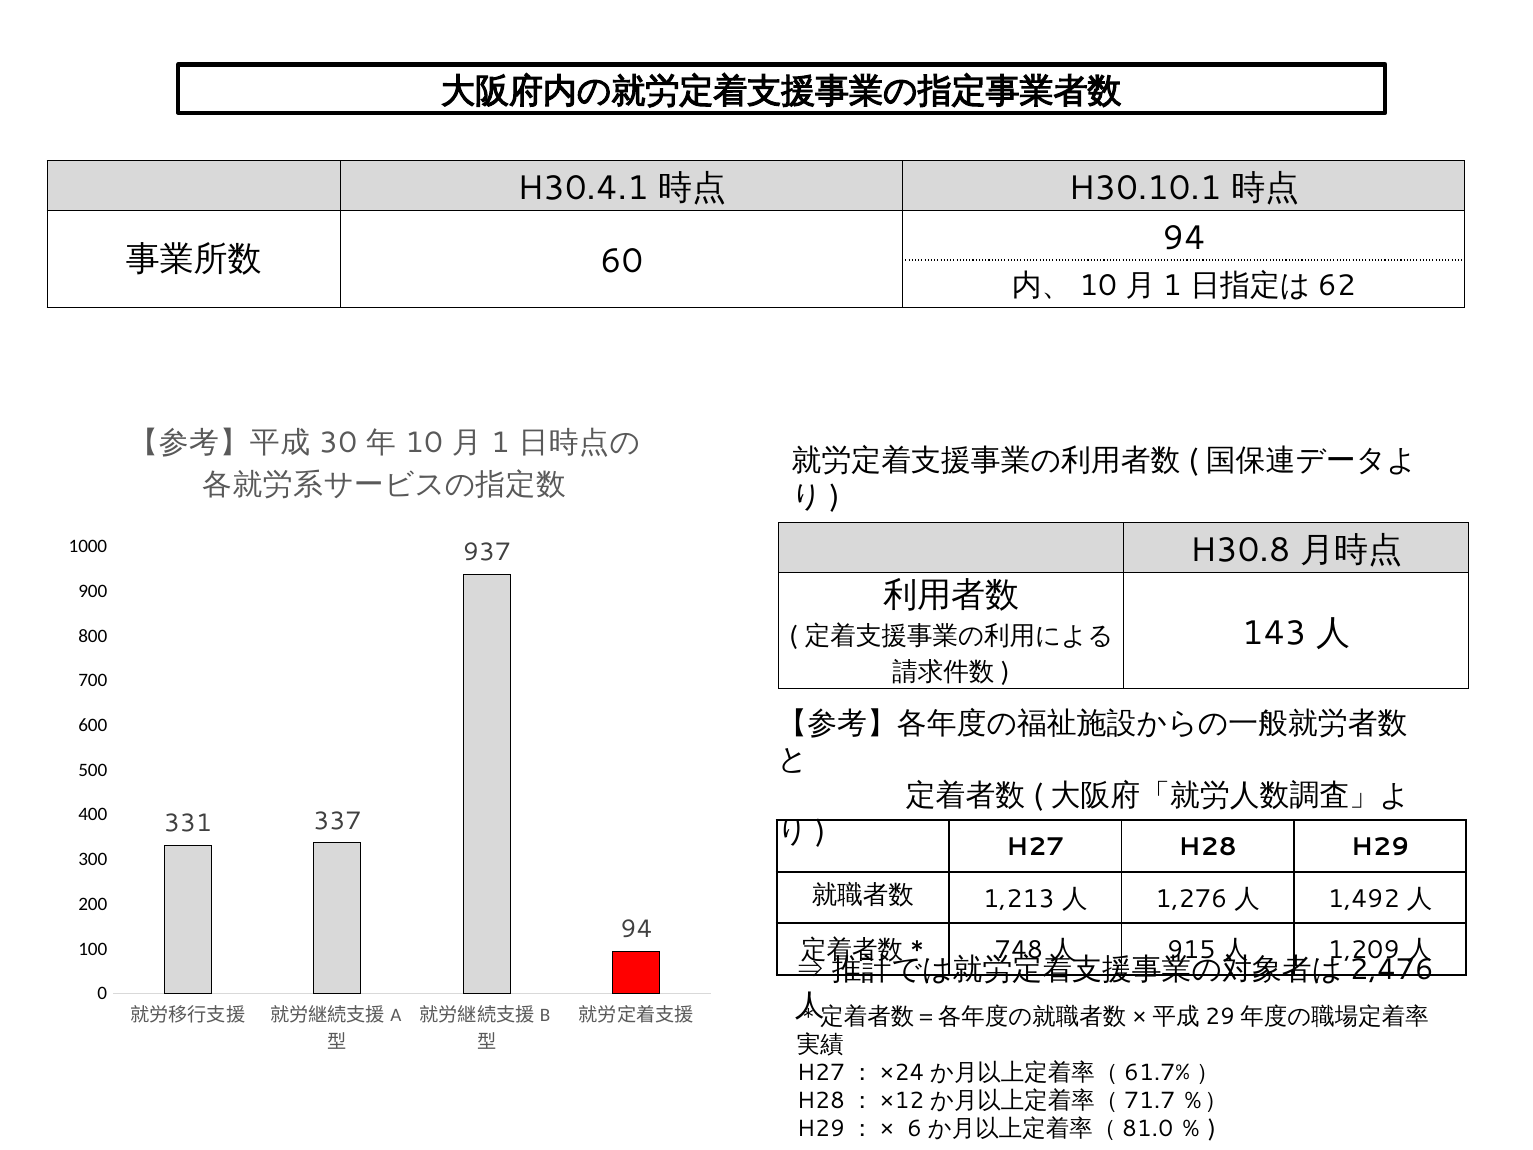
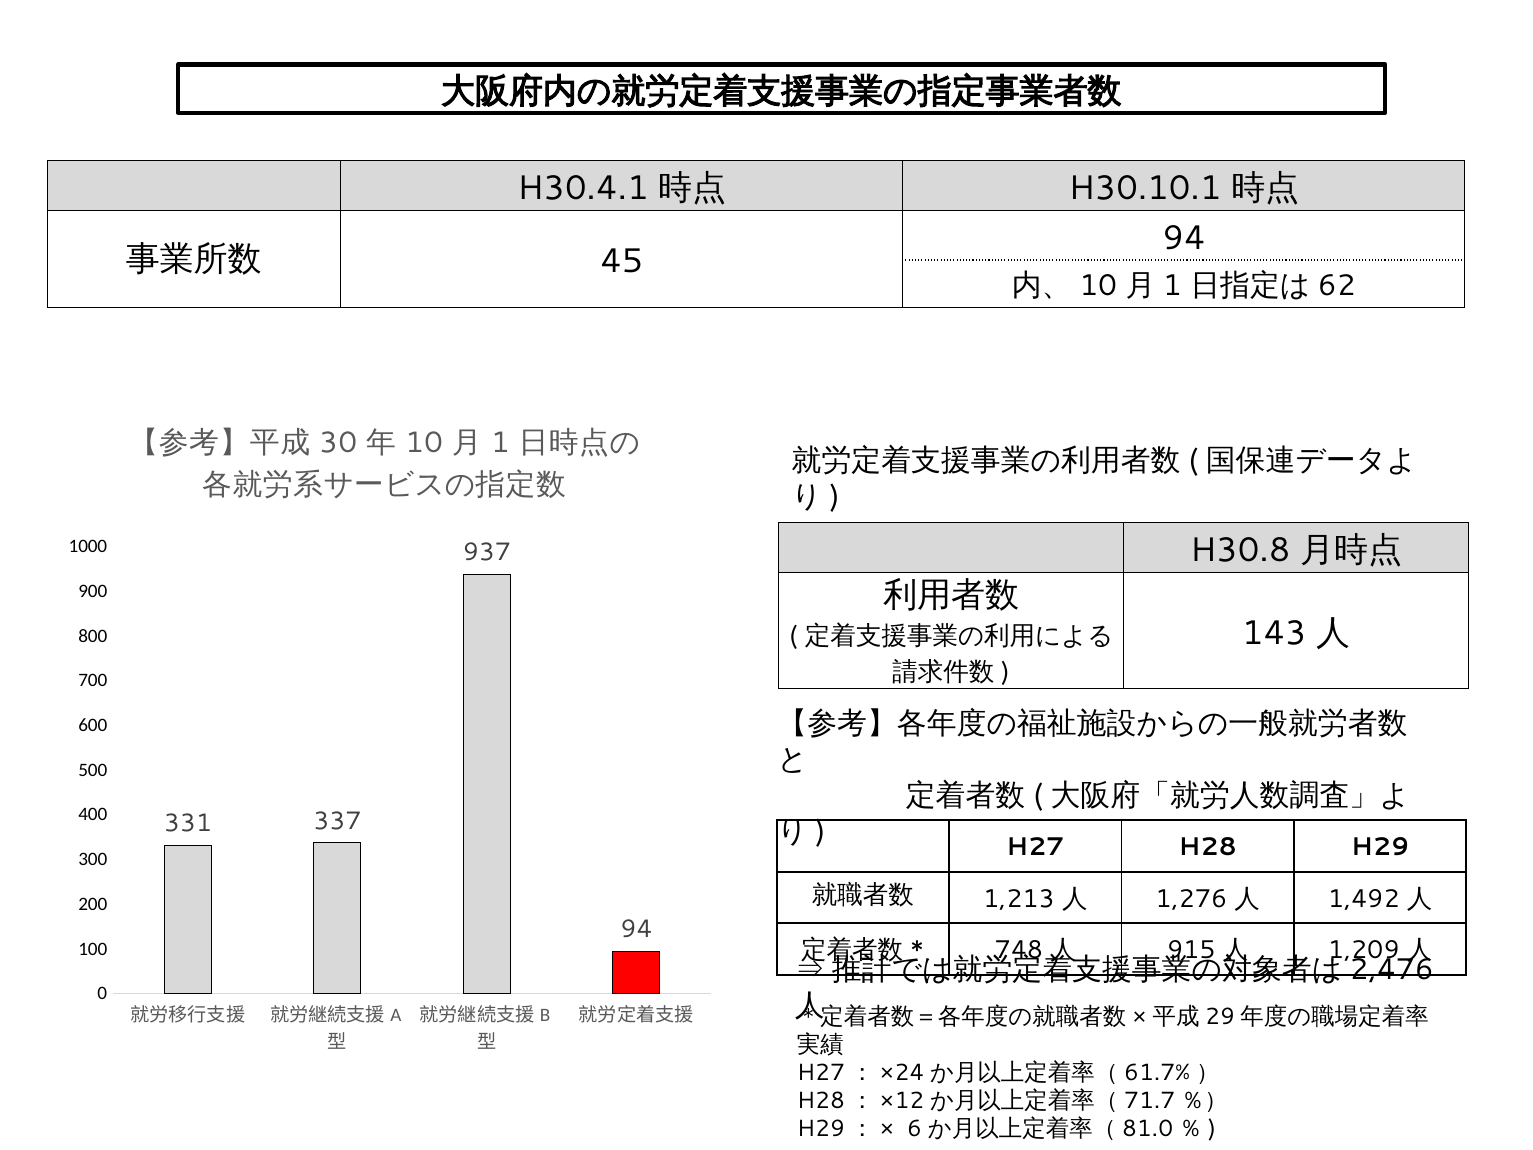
60: 60 -> 45
